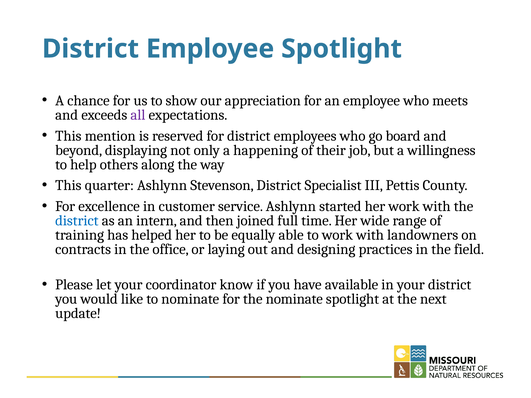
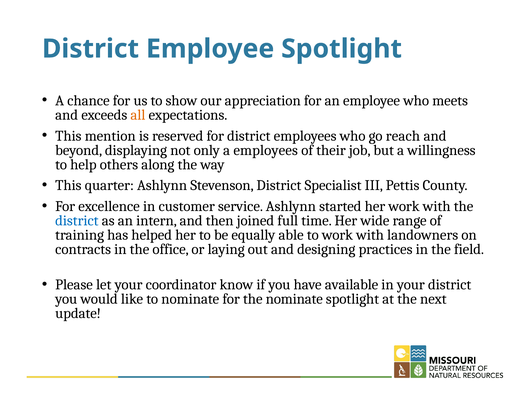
all colour: purple -> orange
board: board -> reach
a happening: happening -> employees
